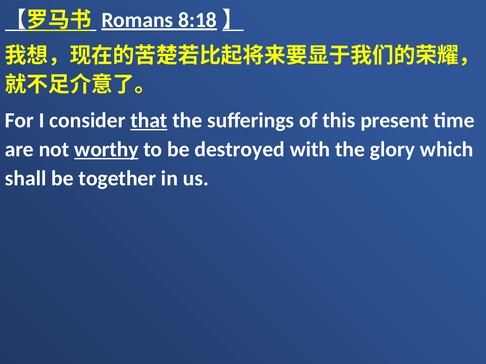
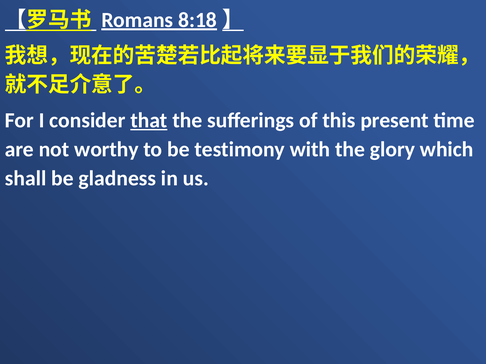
worthy underline: present -> none
destroyed: destroyed -> testimony
together: together -> gladness
